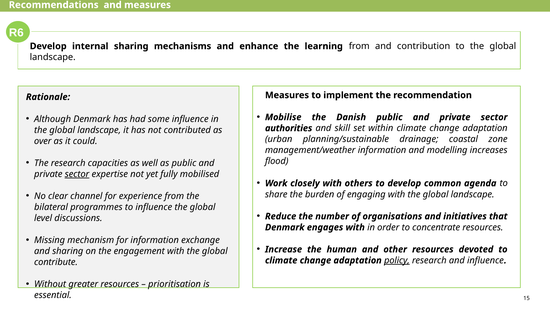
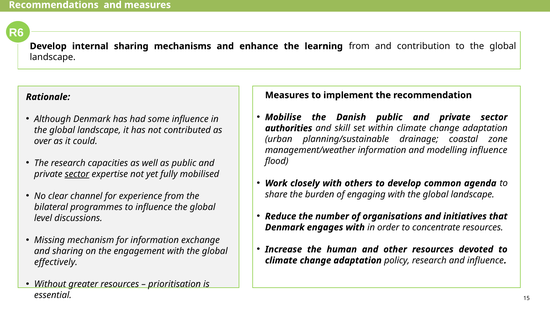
modelling increases: increases -> influence
policy underline: present -> none
contribute: contribute -> effectively
